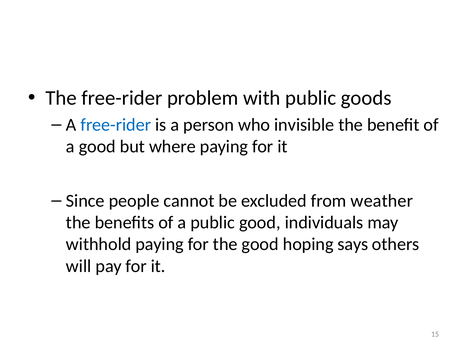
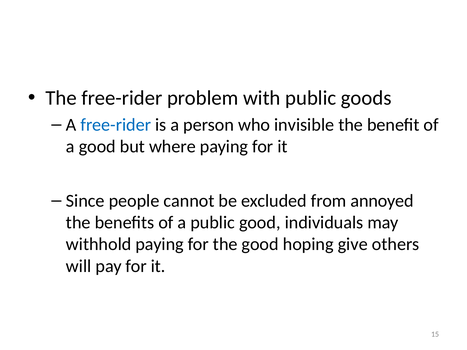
weather: weather -> annoyed
says: says -> give
